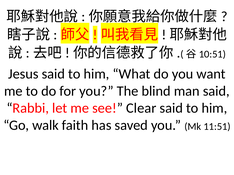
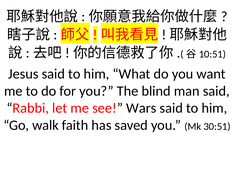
Clear: Clear -> Wars
11:51: 11:51 -> 30:51
